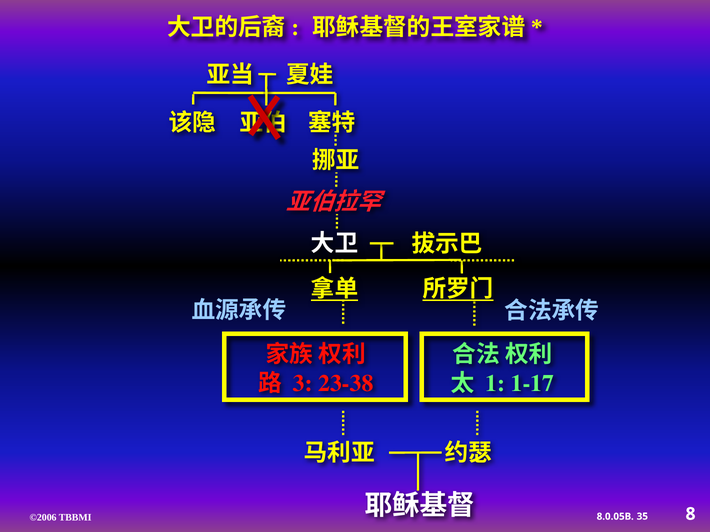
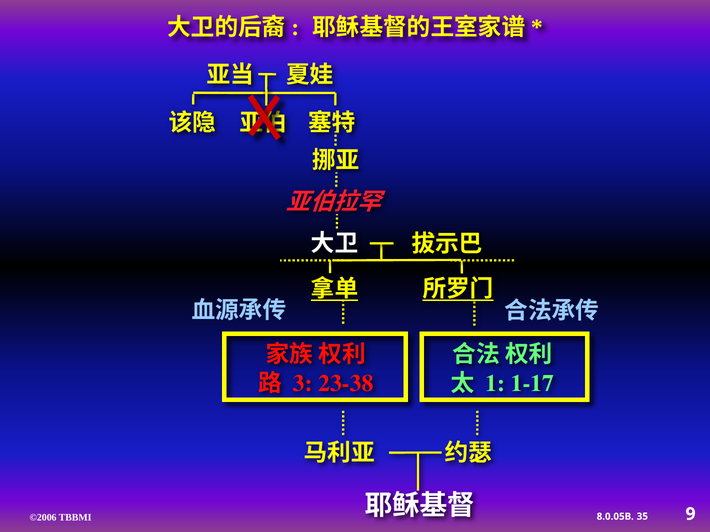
8: 8 -> 9
